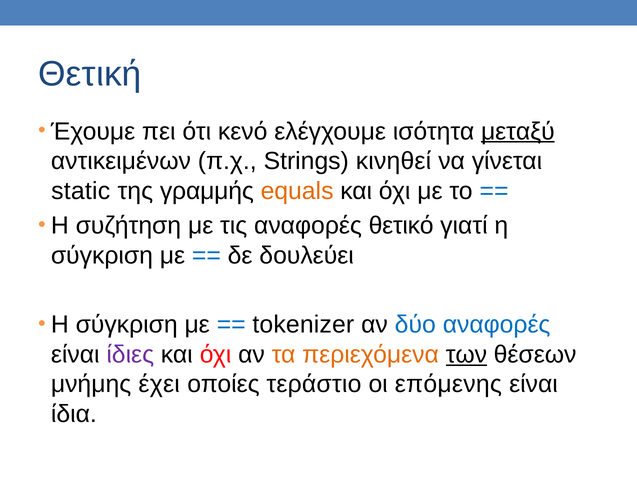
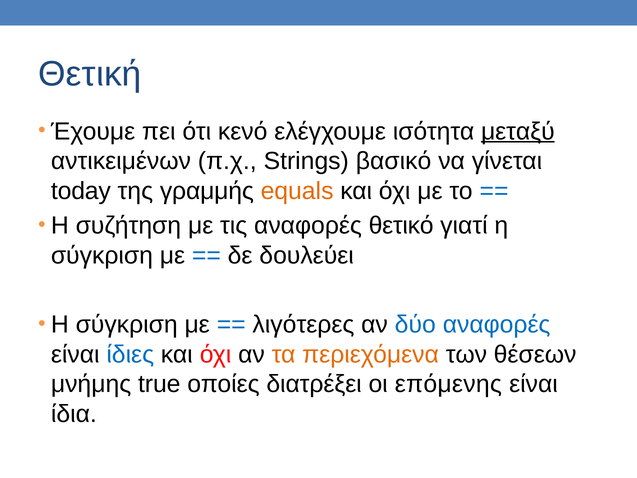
κινηθεί: κινηθεί -> βασικό
static: static -> today
tokenizer: tokenizer -> λιγότερες
ίδιες colour: purple -> blue
των underline: present -> none
έχει: έχει -> true
τεράστιο: τεράστιο -> διατρέξει
